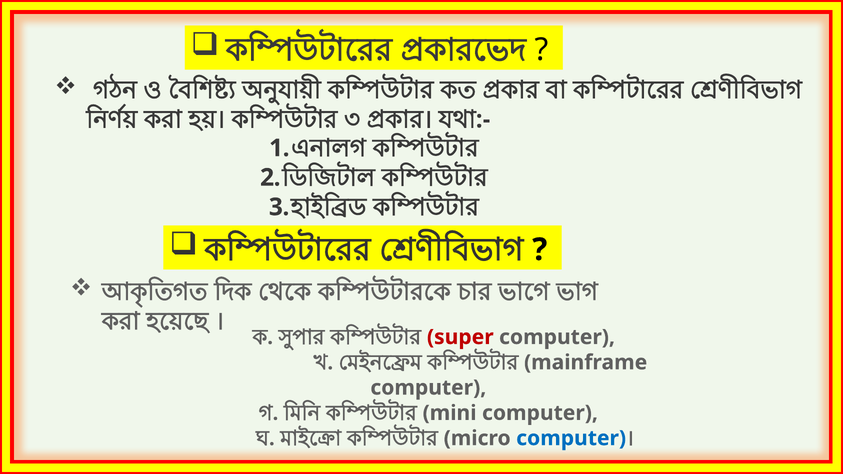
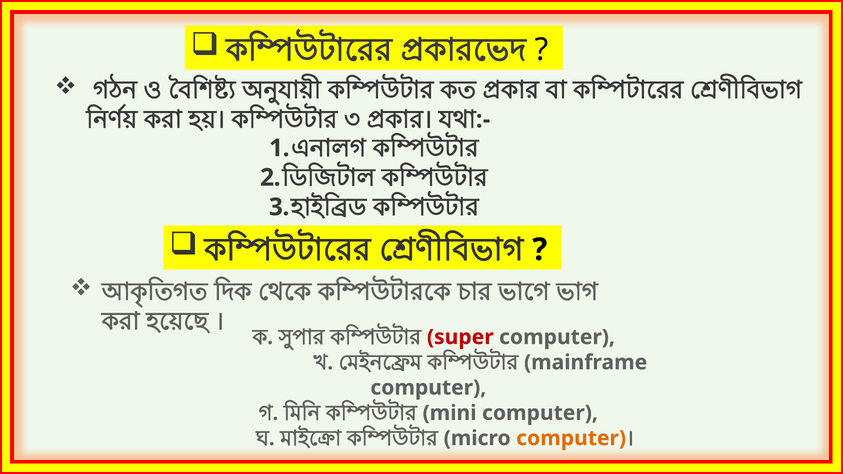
computer at (571, 438) colour: blue -> orange
